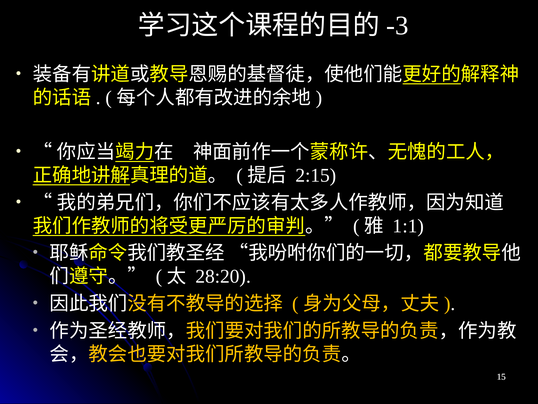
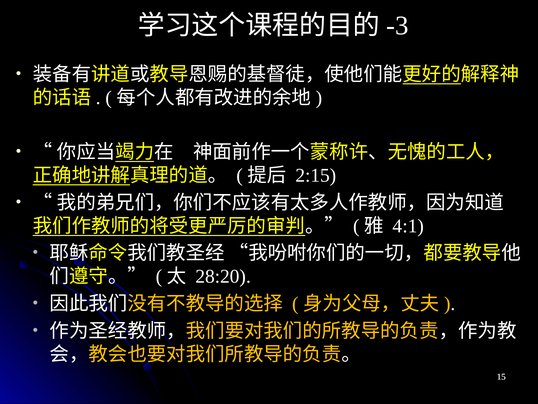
1:1: 1:1 -> 4:1
